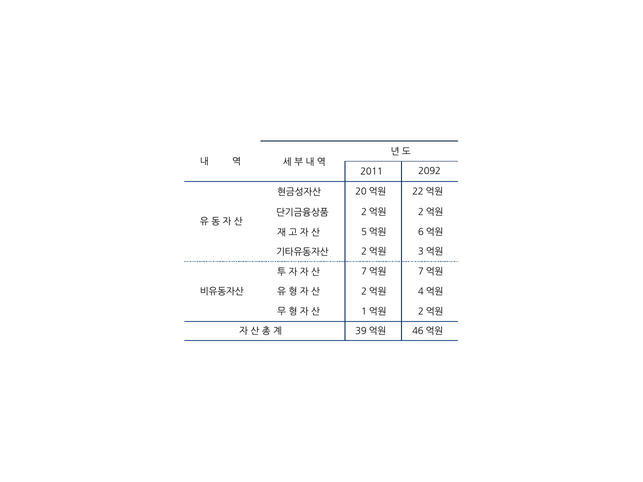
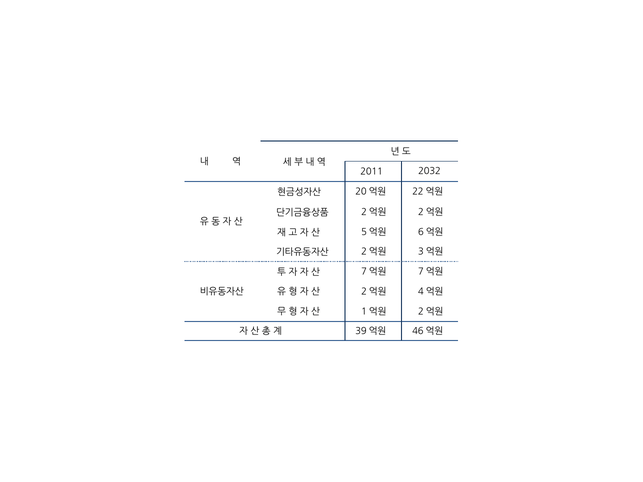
2092: 2092 -> 2032
